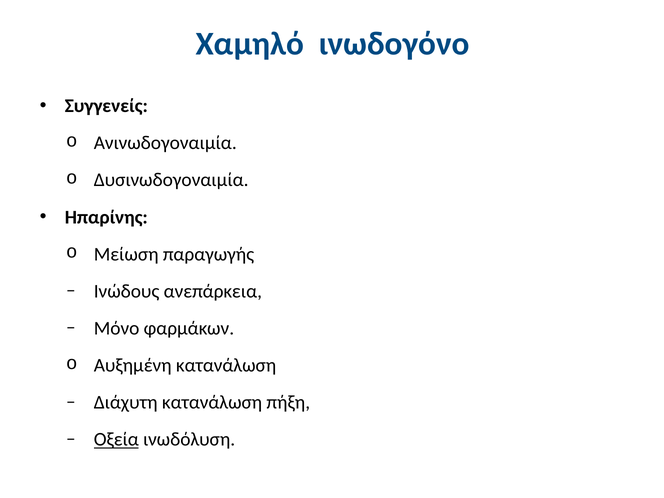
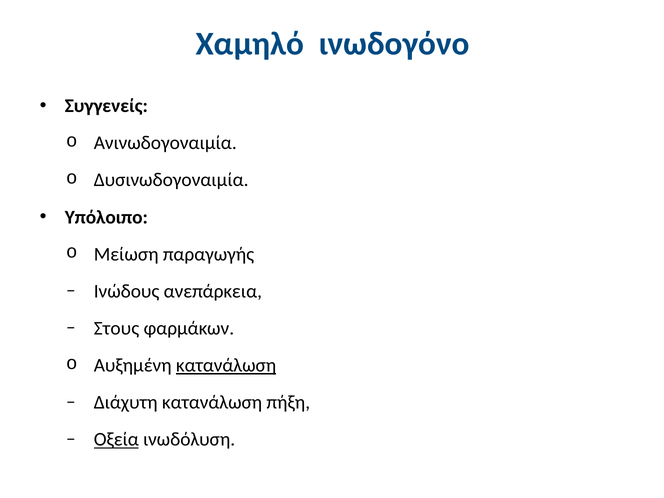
Ηπαρίνης: Ηπαρίνης -> Υπόλοιπο
Μόνο: Μόνο -> Στους
κατανάλωση at (226, 365) underline: none -> present
